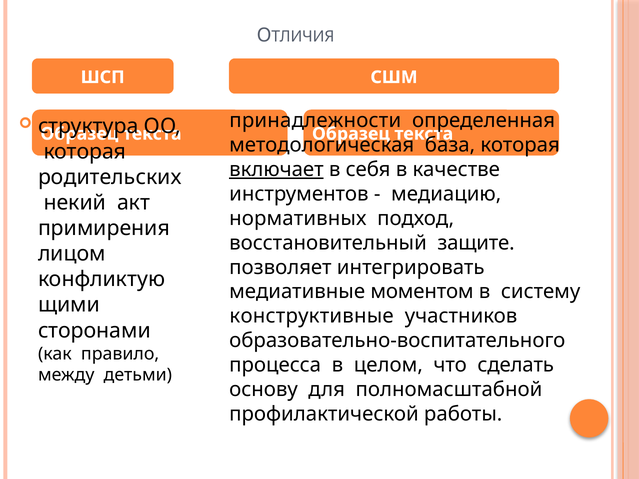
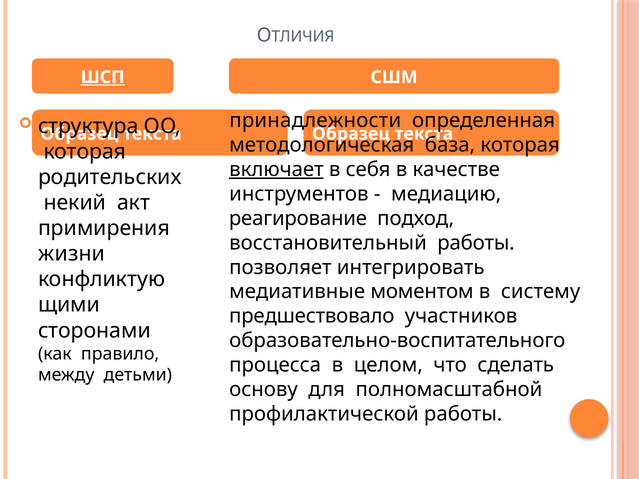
ШСП underline: none -> present
нормативных: нормативных -> реагирование
восстановительный защите: защите -> работы
лицом: лицом -> жизни
конструктивные: конструктивные -> предшествовало
